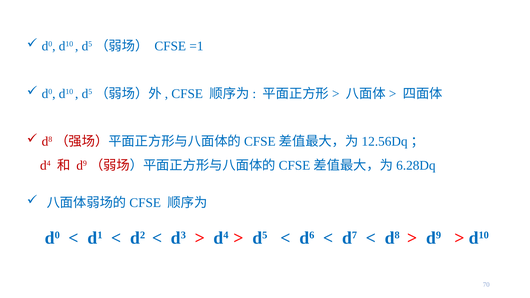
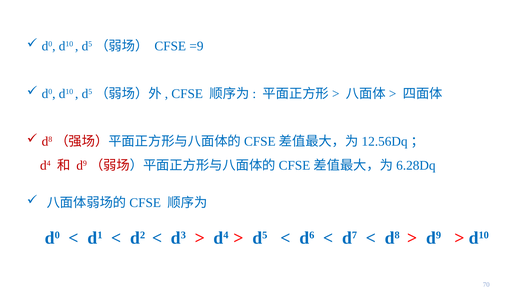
=1: =1 -> =9
